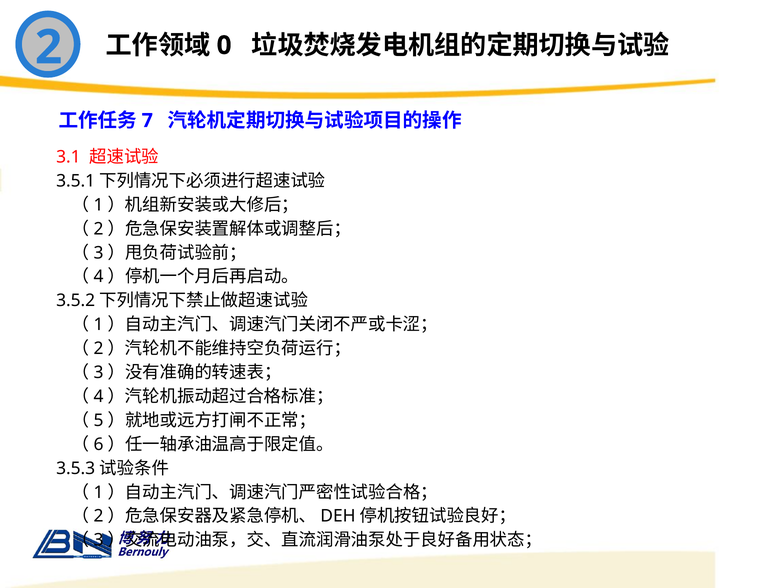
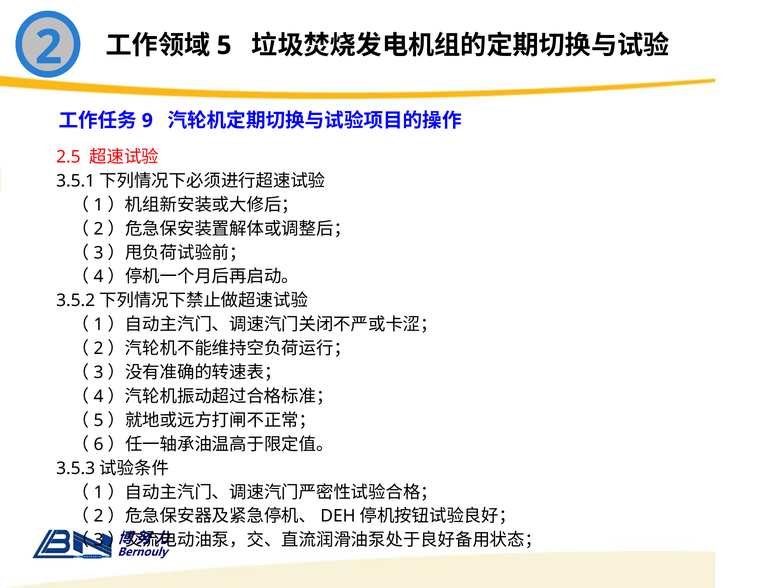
0: 0 -> 5
7: 7 -> 9
3.1: 3.1 -> 2.5
